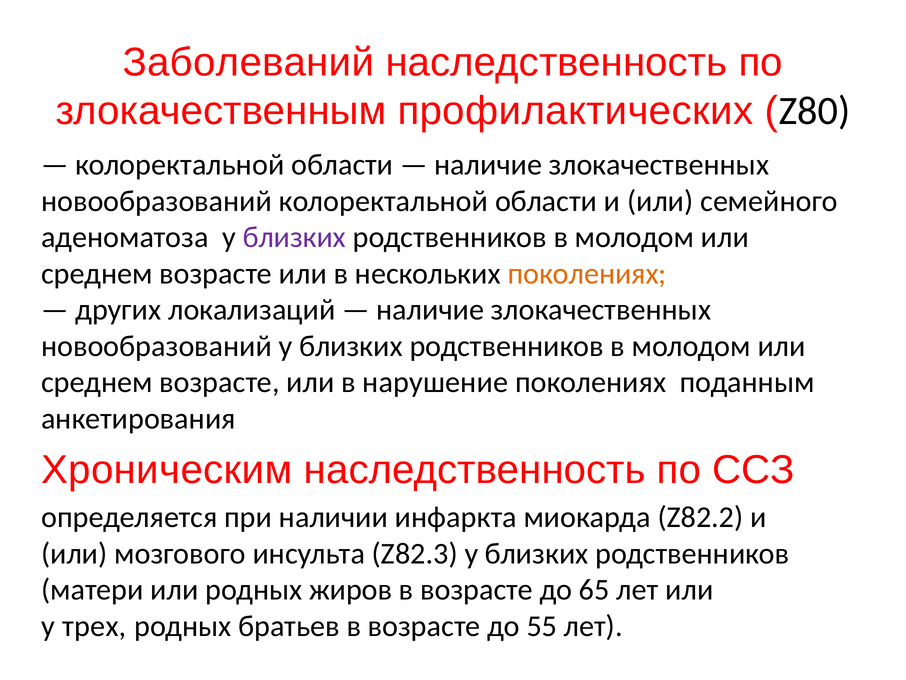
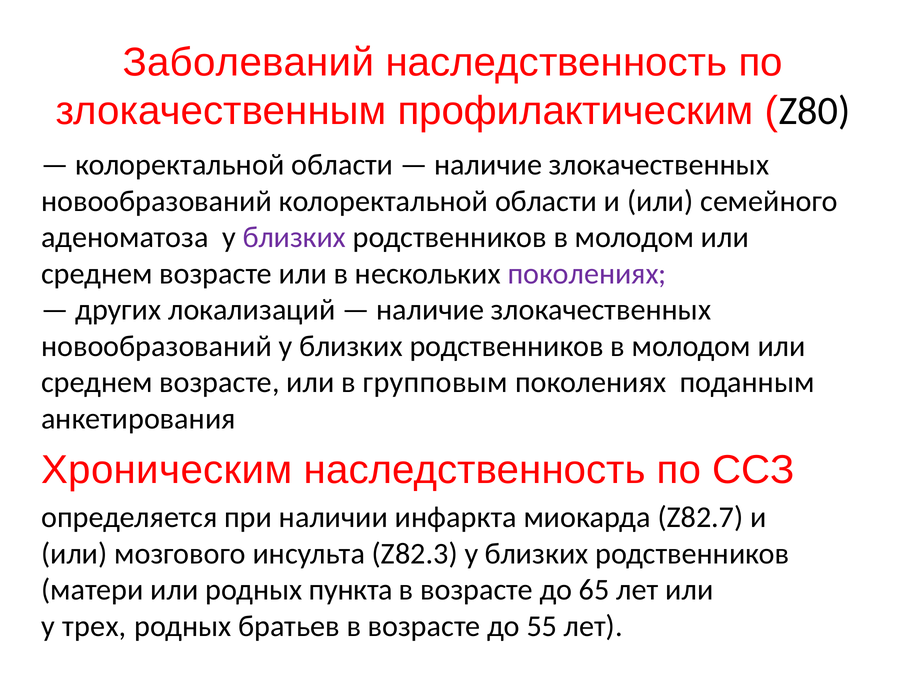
профилактических: профилактических -> профилактическим
поколениях at (587, 273) colour: orange -> purple
нарушение: нарушение -> групповым
Z82.2: Z82.2 -> Z82.7
жиров: жиров -> пункта
